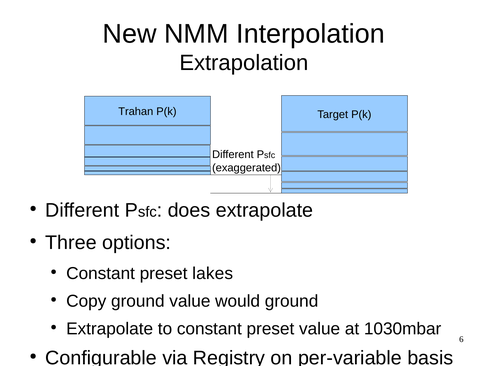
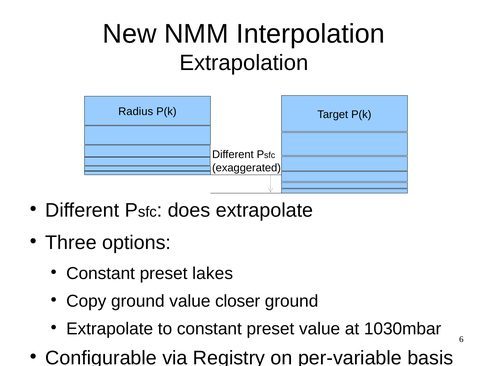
Trahan: Trahan -> Radius
would: would -> closer
